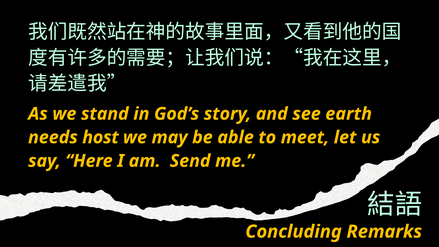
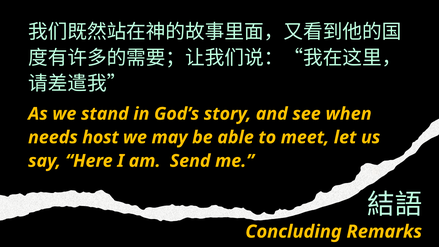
earth: earth -> when
